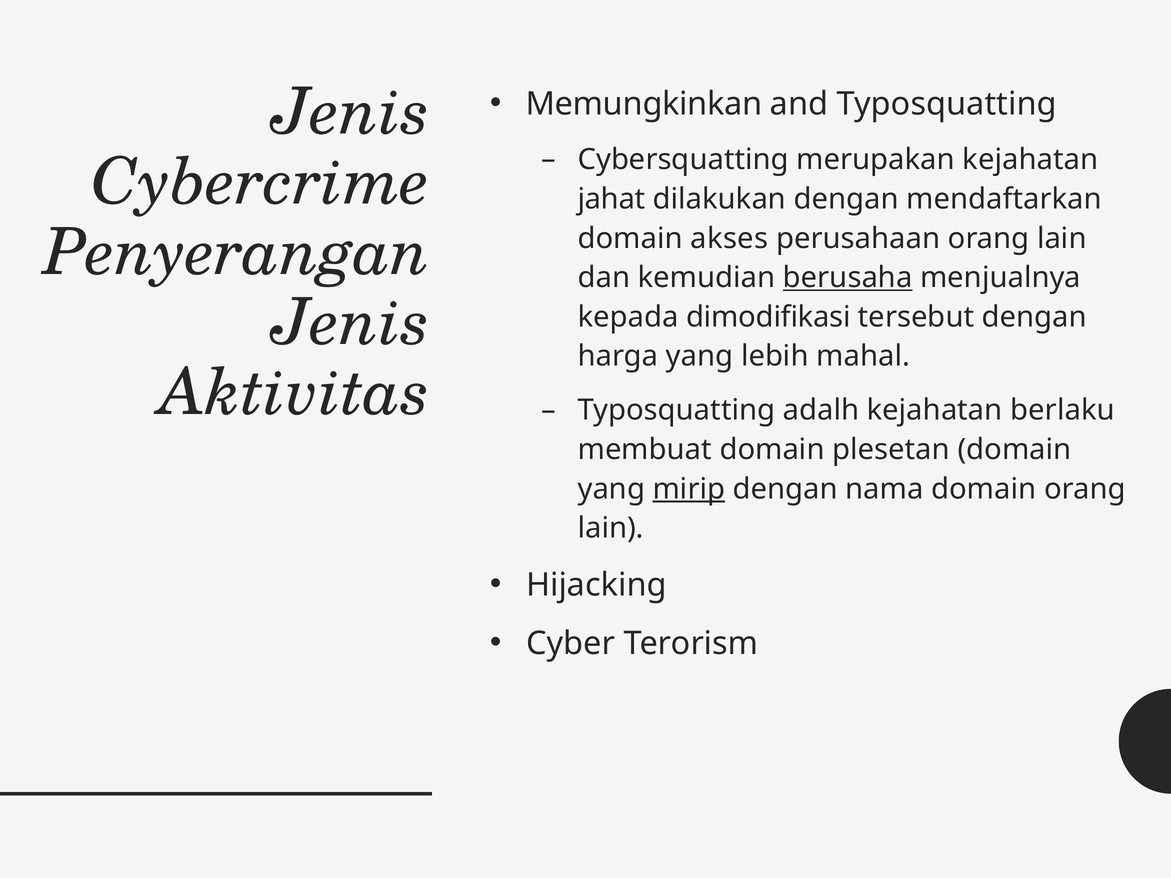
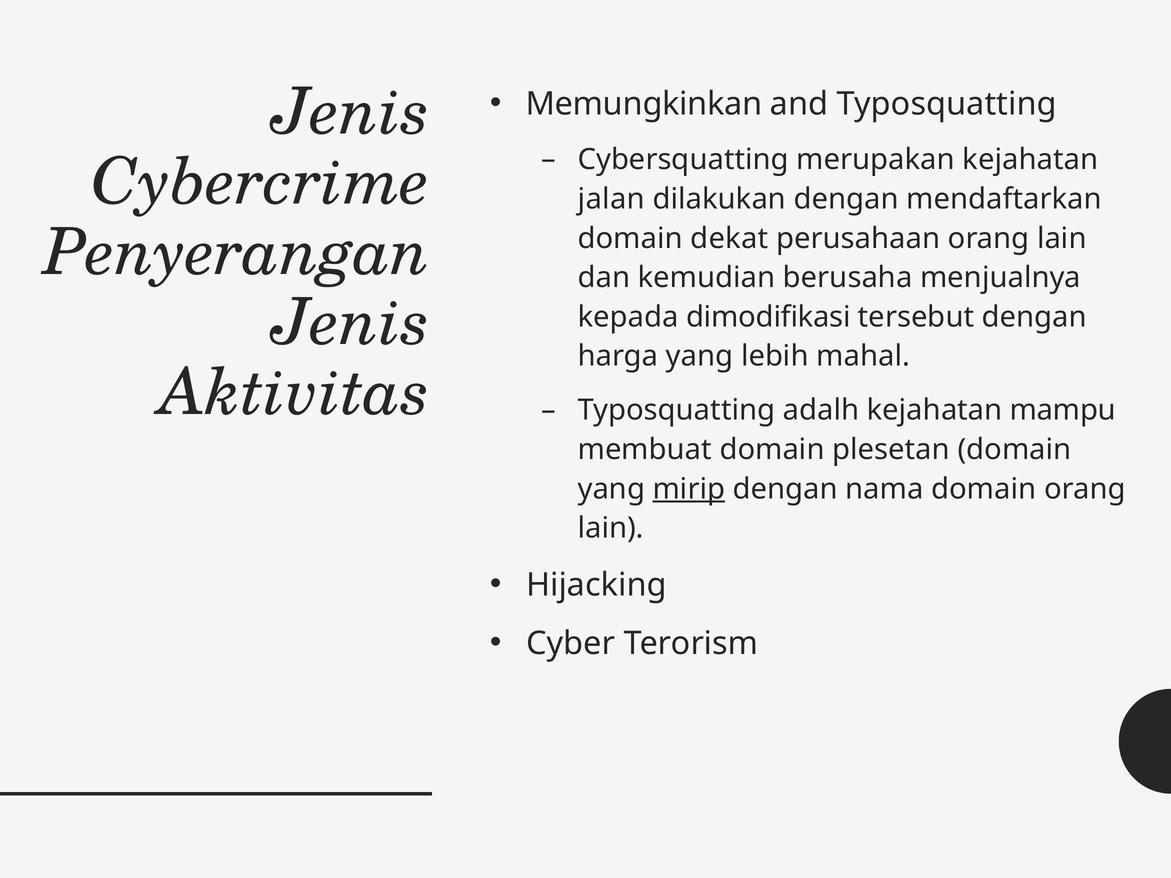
jahat: jahat -> jalan
akses: akses -> dekat
berusaha underline: present -> none
berlaku: berlaku -> mampu
